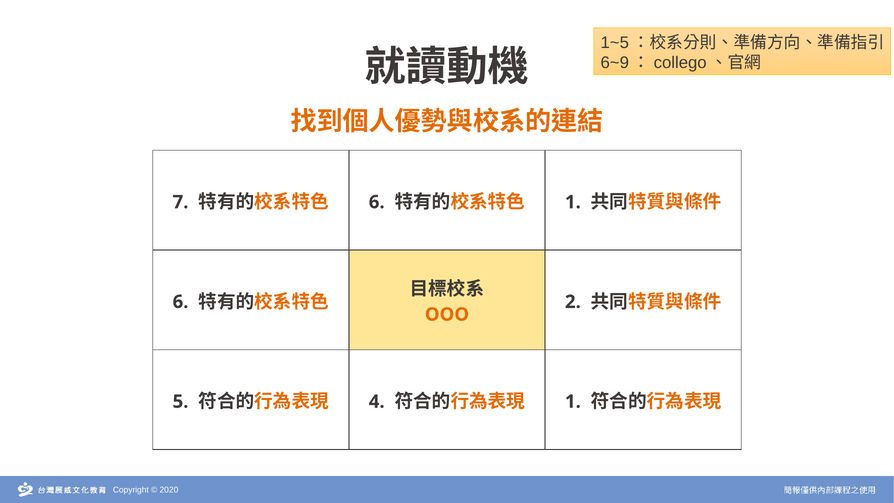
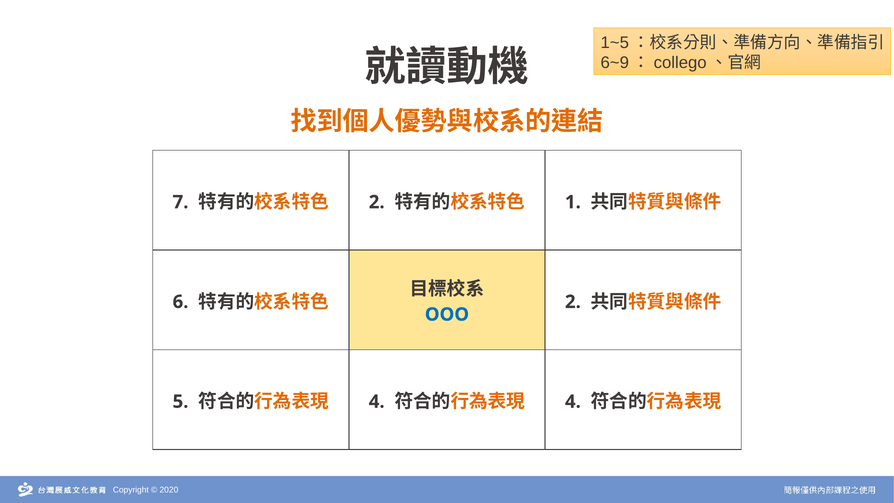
6 at (377, 202): 6 -> 2
OOO colour: orange -> blue
1 at (573, 402): 1 -> 4
